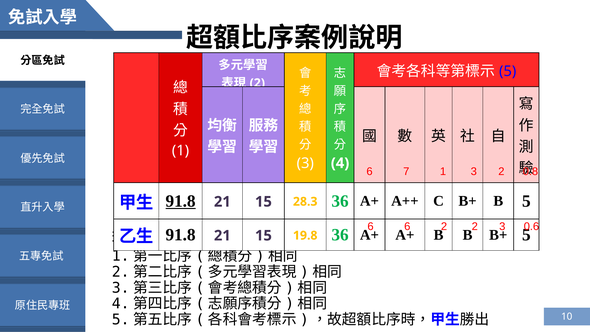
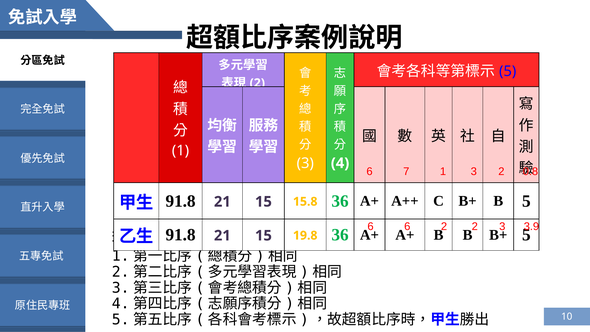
91.8 at (181, 201) underline: present -> none
28.3: 28.3 -> 15.8
0.6: 0.6 -> 3.9
